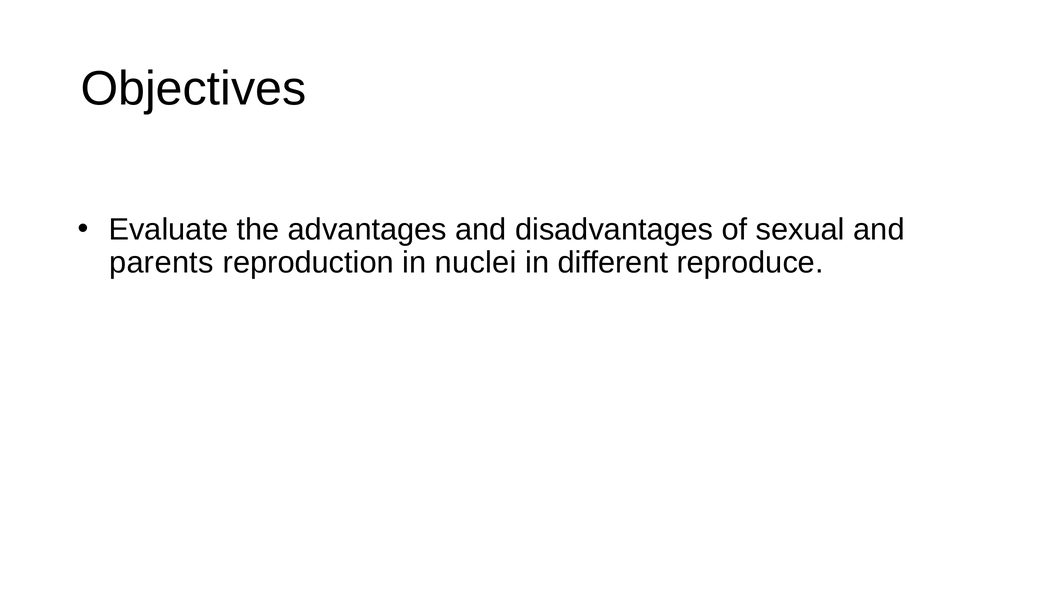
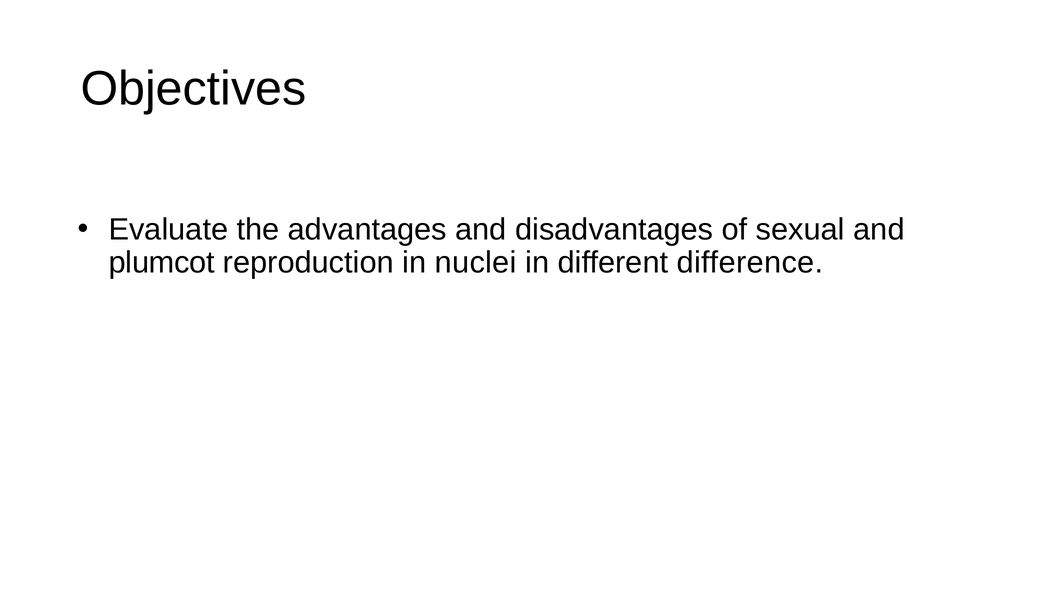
parents: parents -> plumcot
reproduce: reproduce -> difference
